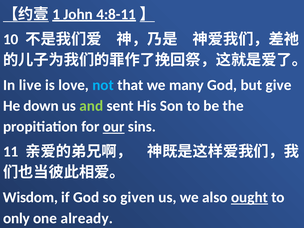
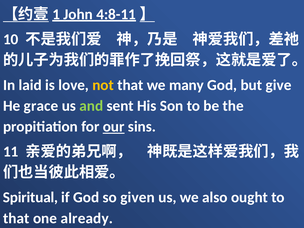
live: live -> laid
not colour: light blue -> yellow
down: down -> grace
Wisdom: Wisdom -> Spiritual
ought underline: present -> none
only at (16, 218): only -> that
